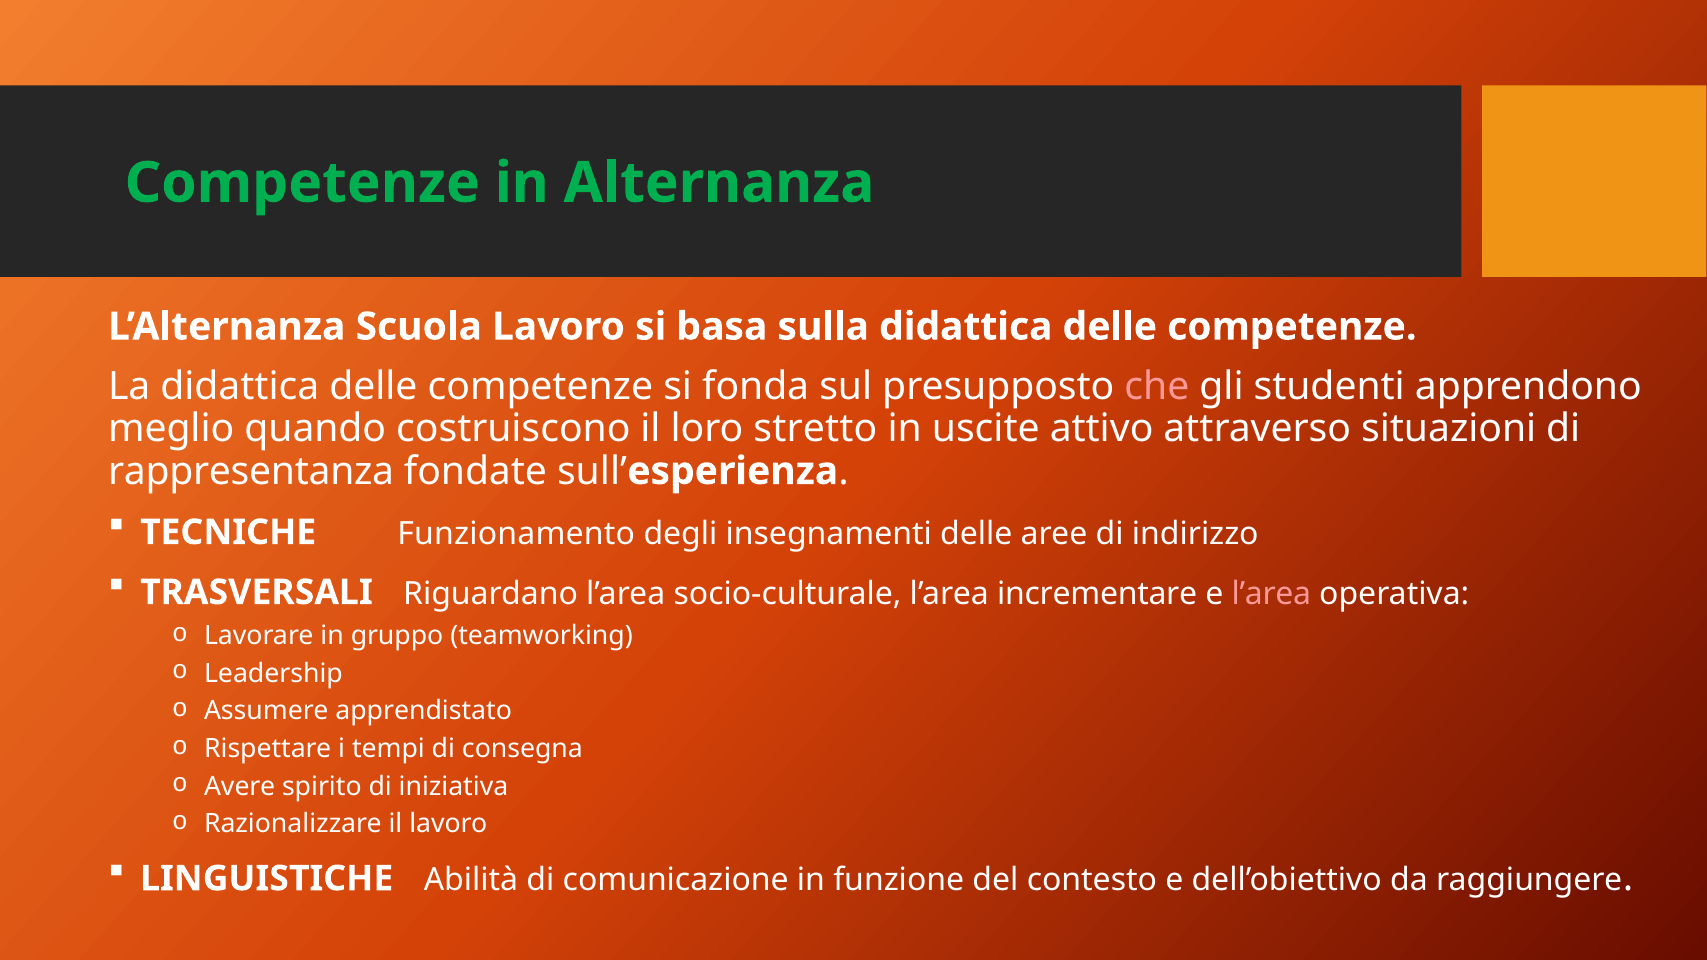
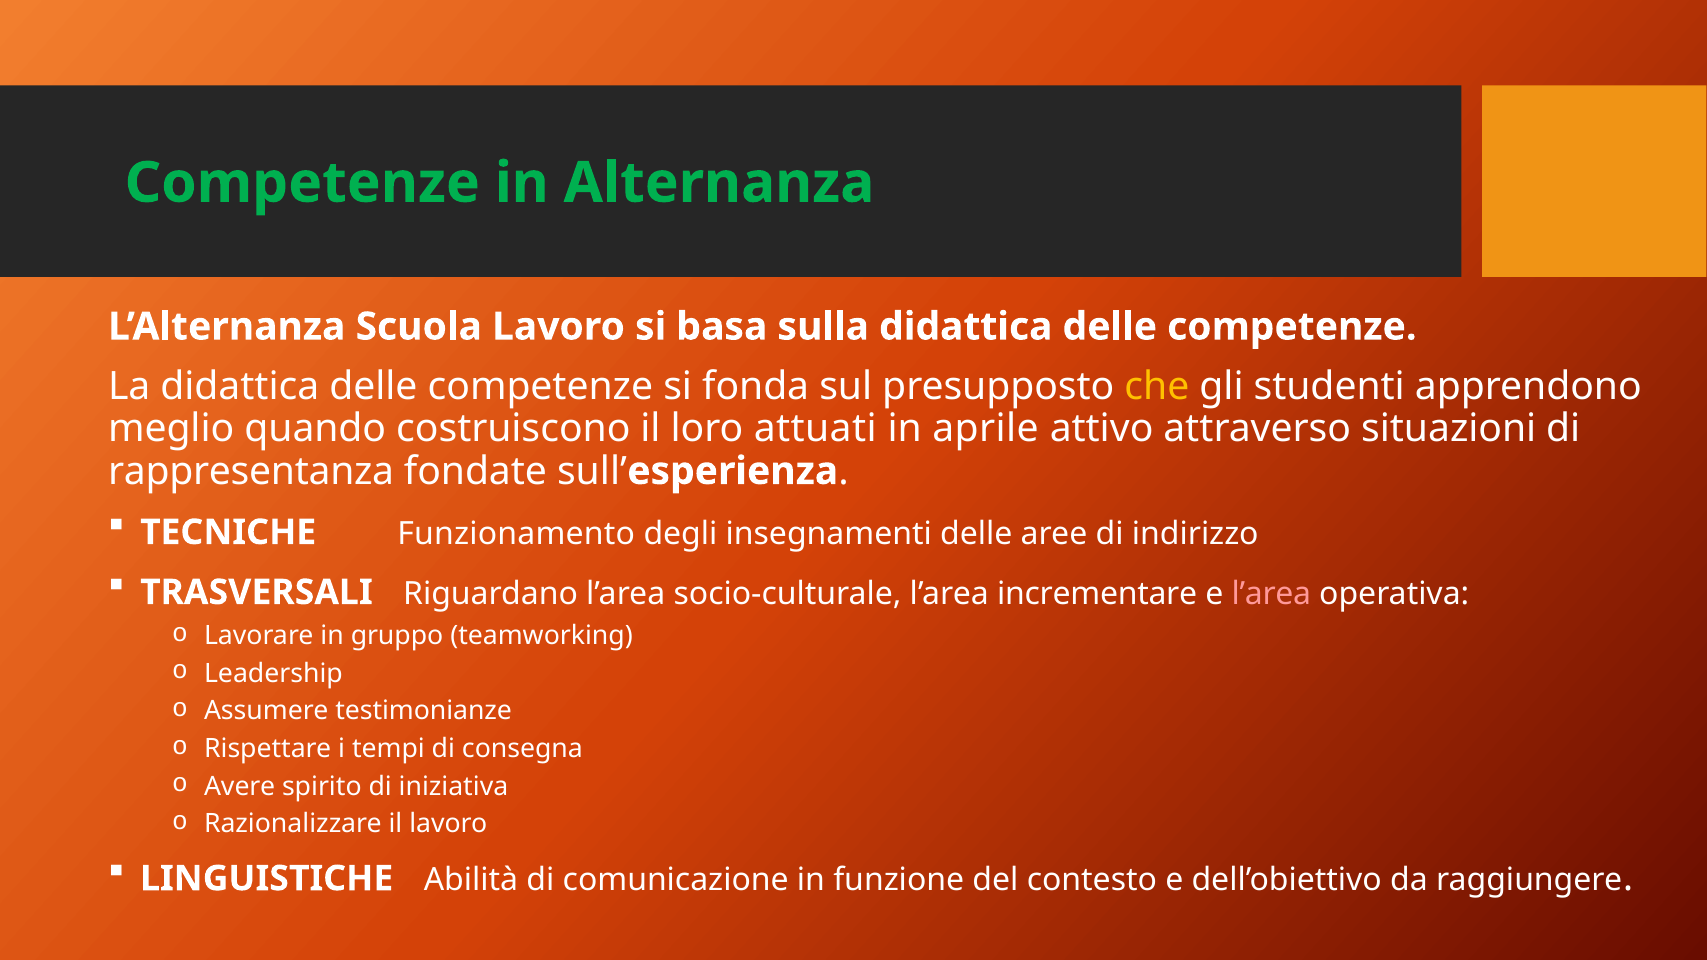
che colour: pink -> yellow
stretto: stretto -> attuati
uscite: uscite -> aprile
apprendistato: apprendistato -> testimonianze
